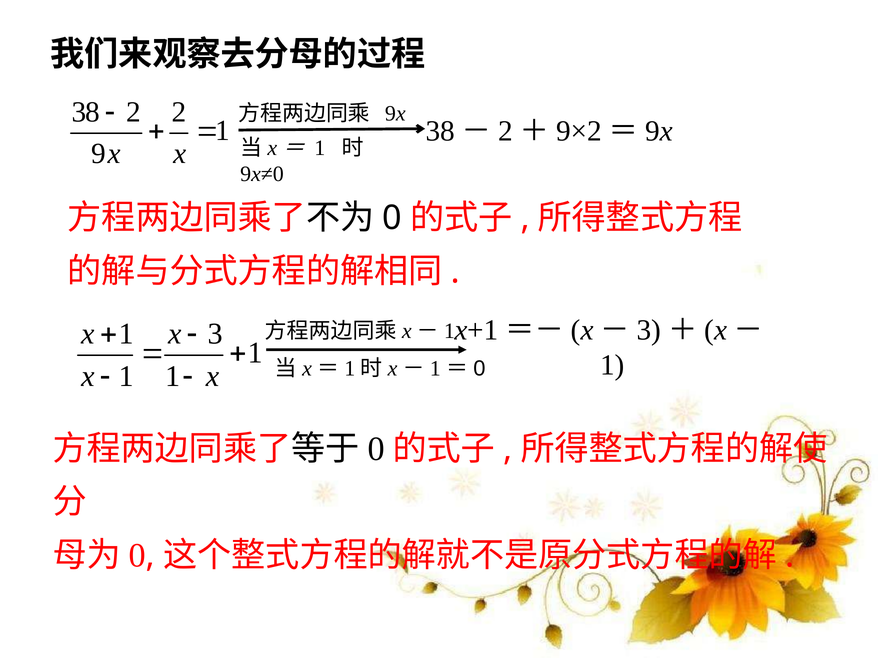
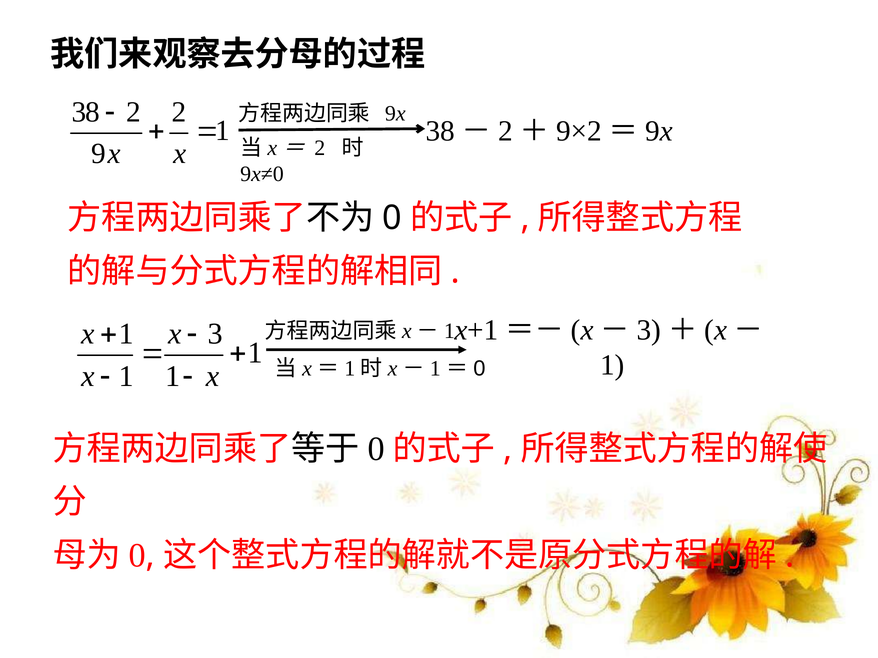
1 at (320, 148): 1 -> 2
